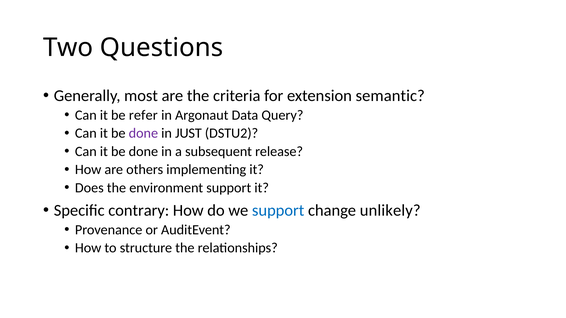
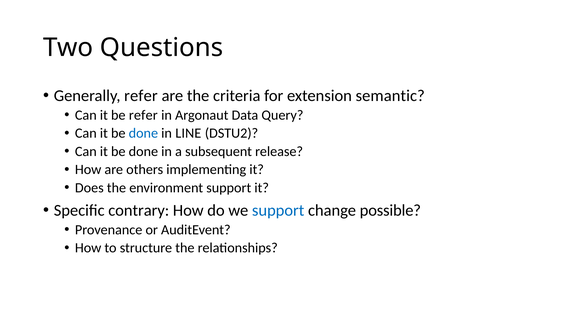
Generally most: most -> refer
done at (143, 133) colour: purple -> blue
JUST: JUST -> LINE
unlikely: unlikely -> possible
